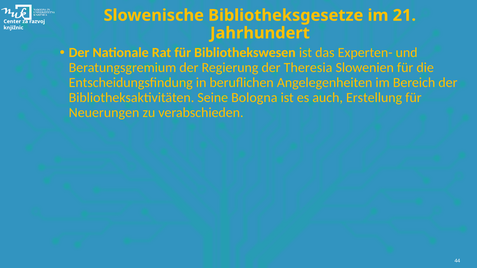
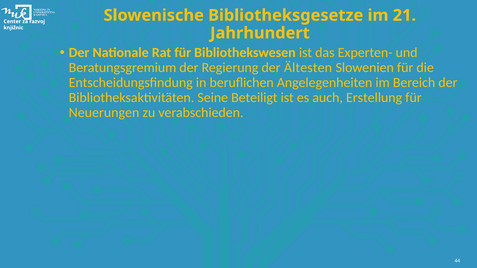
Theresia: Theresia -> Ältesten
Bologna: Bologna -> Beteiligt
